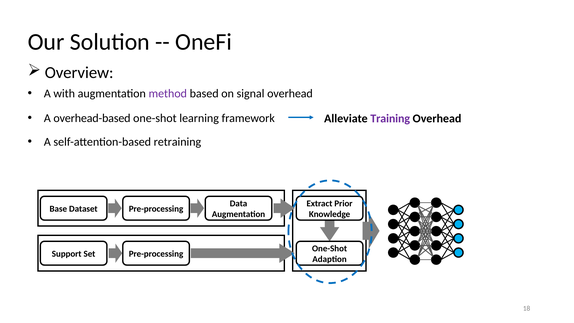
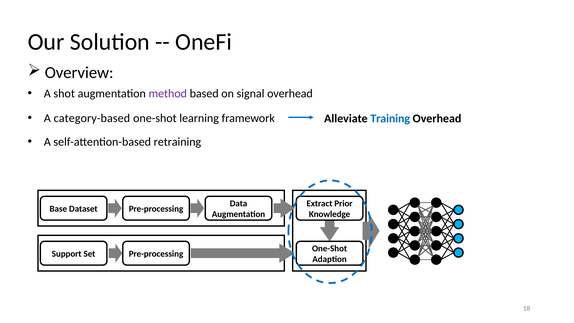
with: with -> shot
overhead-based: overhead-based -> category-based
Training colour: purple -> blue
